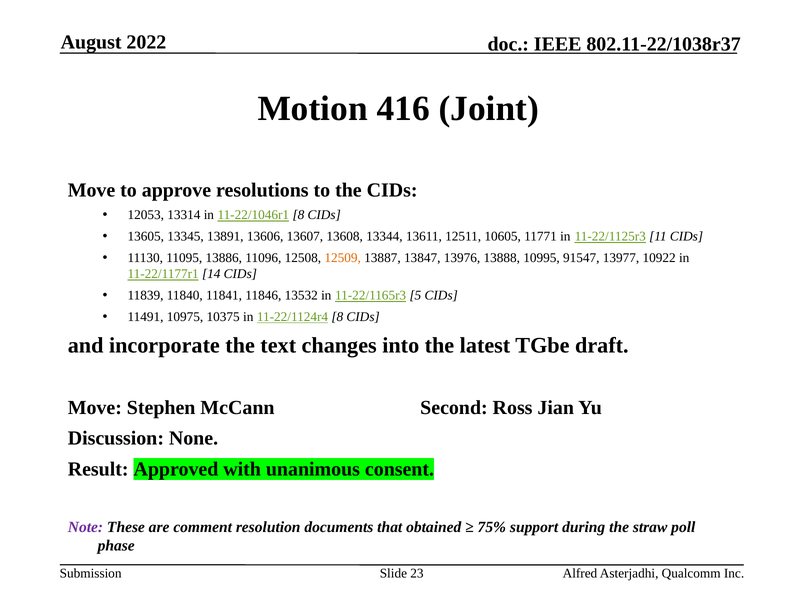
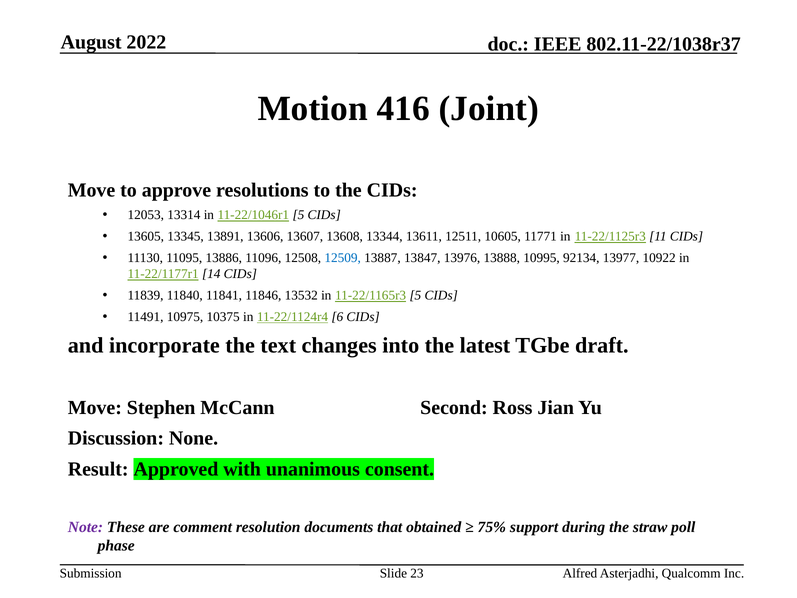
11-22/1046r1 8: 8 -> 5
12509 colour: orange -> blue
91547: 91547 -> 92134
11-22/1124r4 8: 8 -> 6
